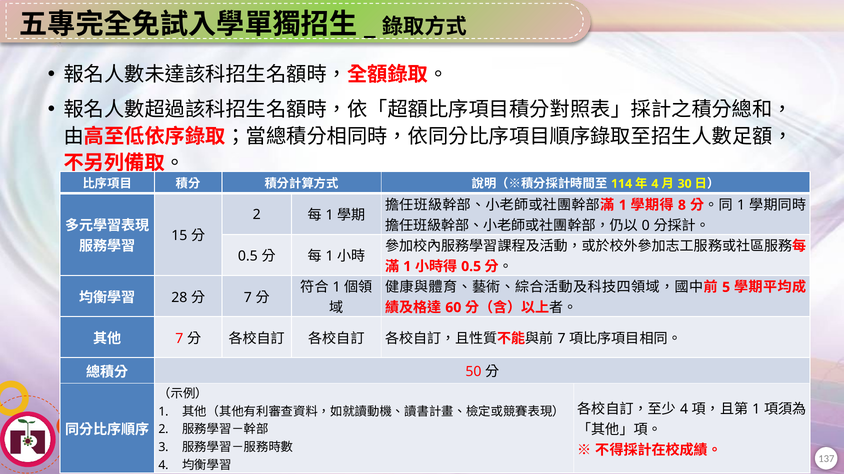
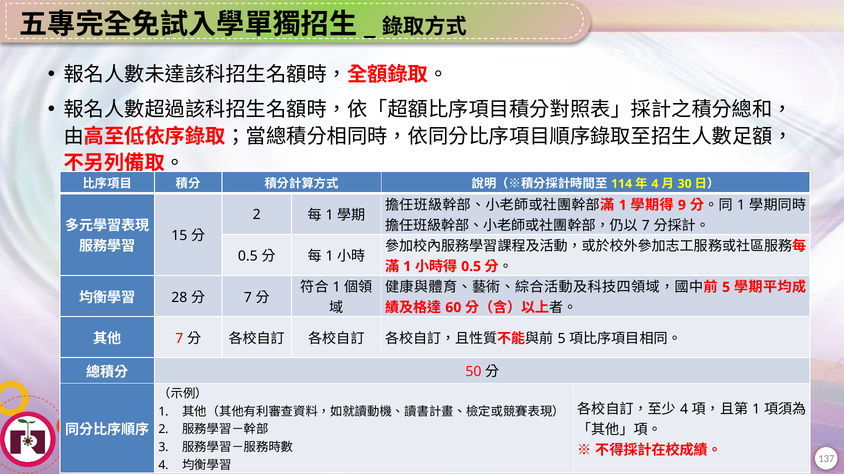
8: 8 -> 9
0 at (646, 226): 0 -> 7
7 at (562, 339): 7 -> 5
